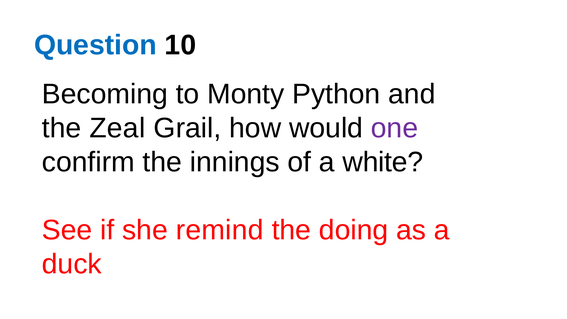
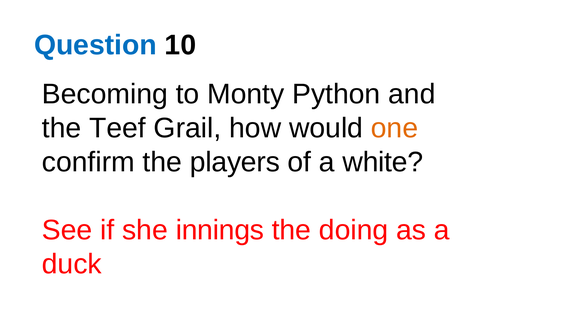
Zeal: Zeal -> Teef
one colour: purple -> orange
innings: innings -> players
remind: remind -> innings
